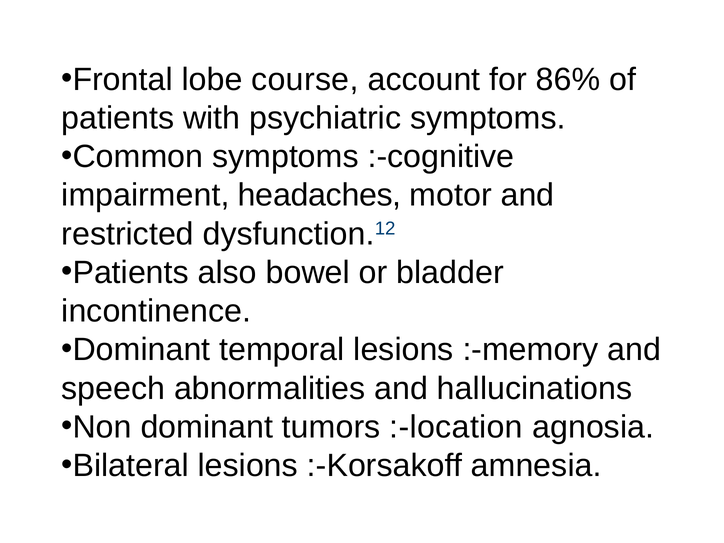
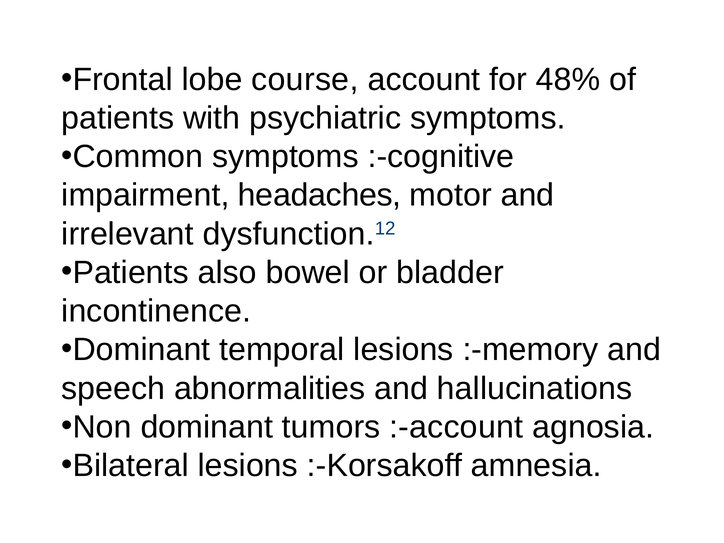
86%: 86% -> 48%
restricted: restricted -> irrelevant
:-location: :-location -> :-account
